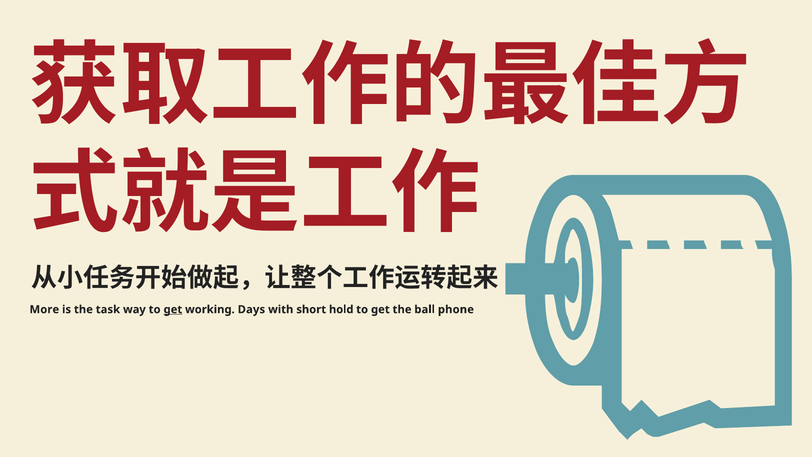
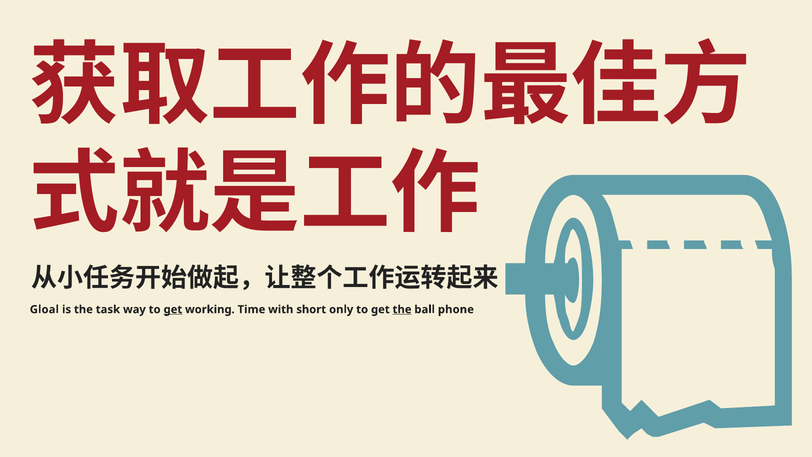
More: More -> Gloal
Days: Days -> Time
hold: hold -> only
the at (402, 309) underline: none -> present
